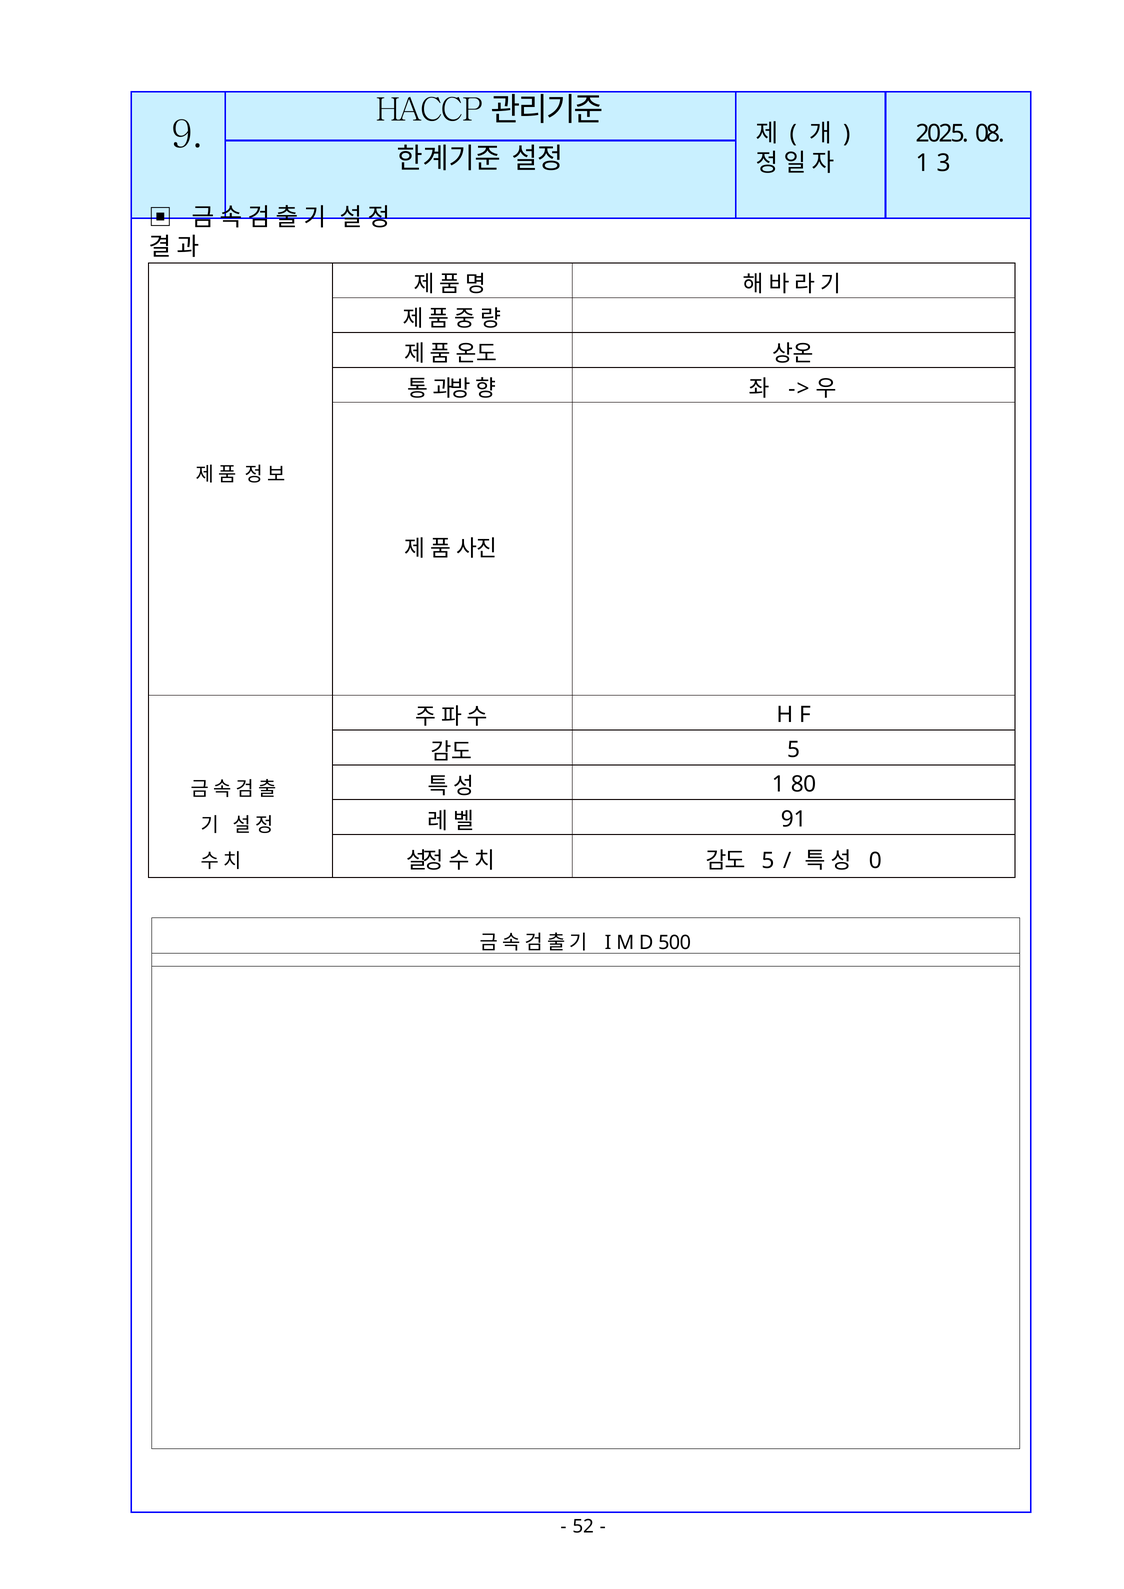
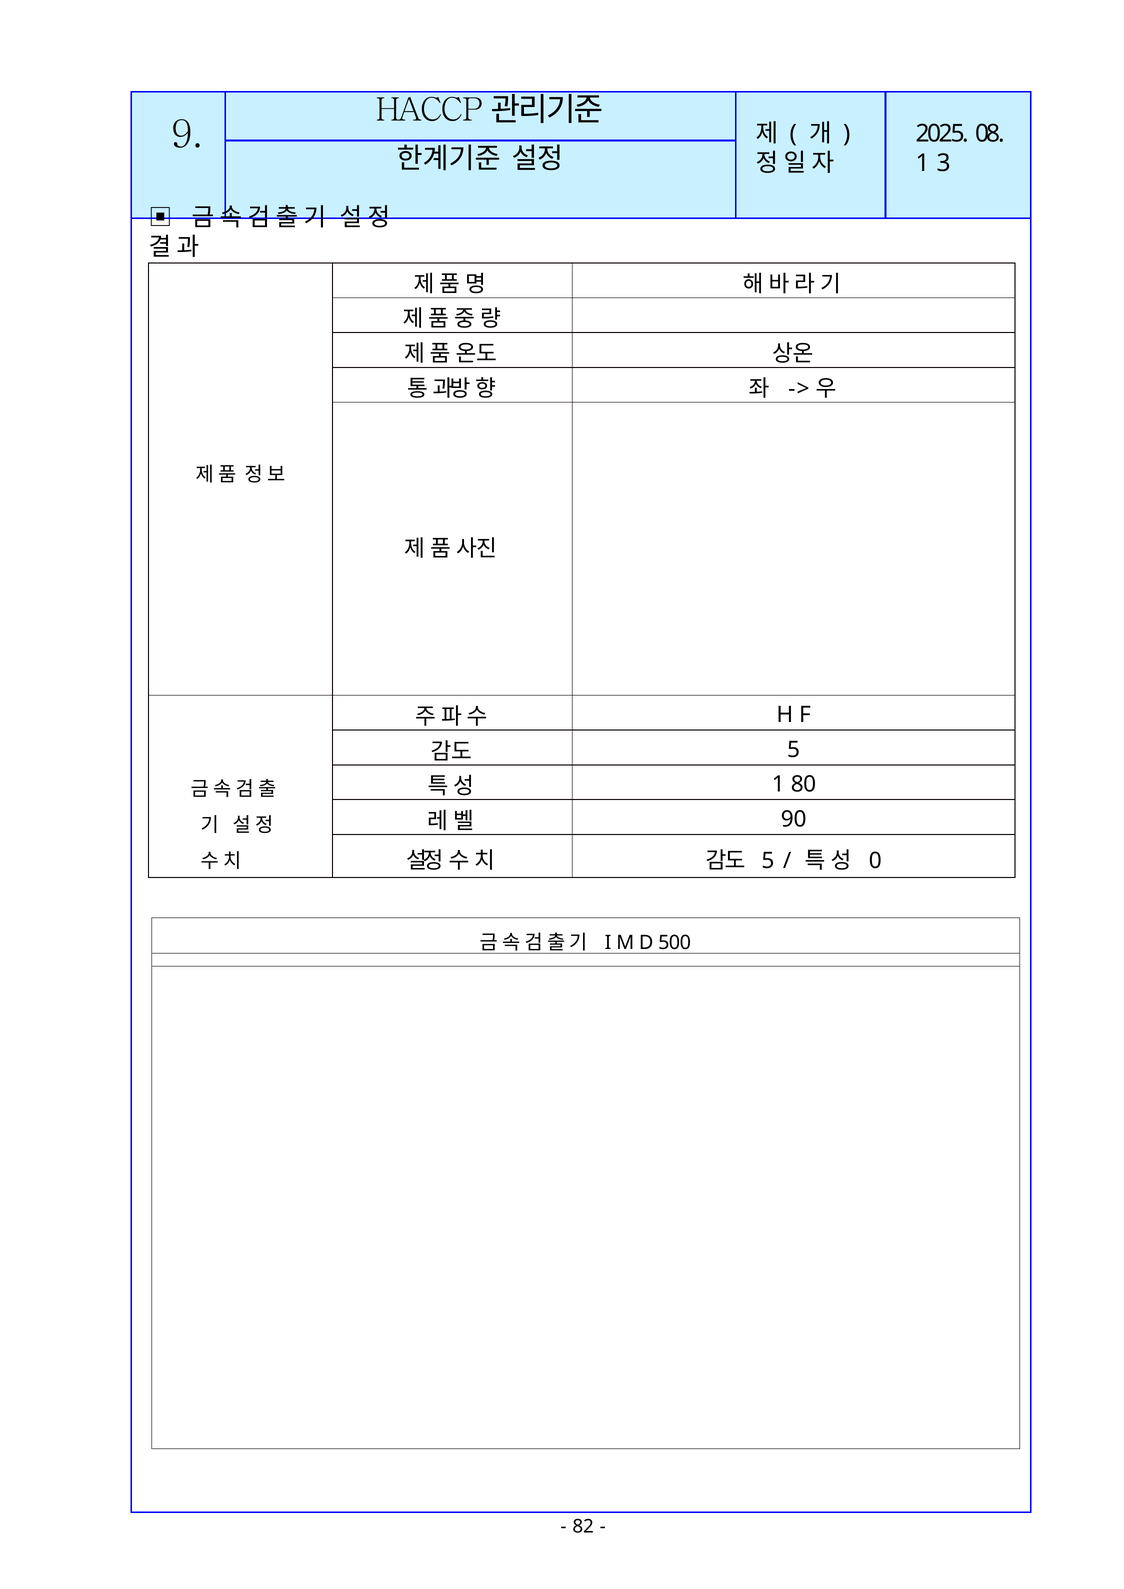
91: 91 -> 90
52: 52 -> 82
